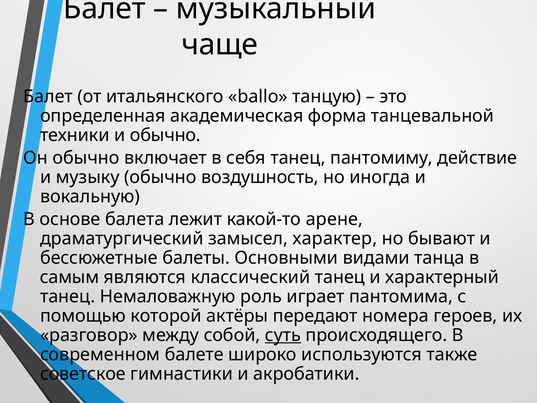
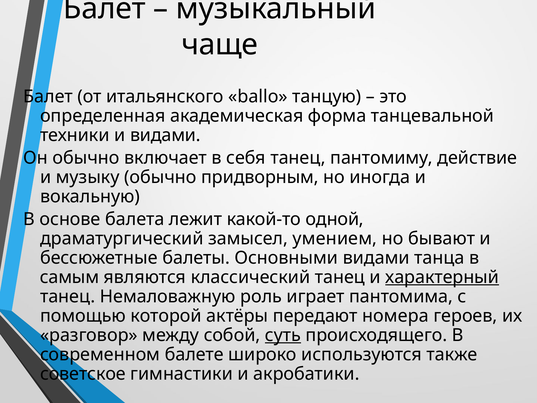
и обычно: обычно -> видами
воздушность: воздушность -> придворным
арене: арене -> одной
характер: характер -> умением
характерный underline: none -> present
